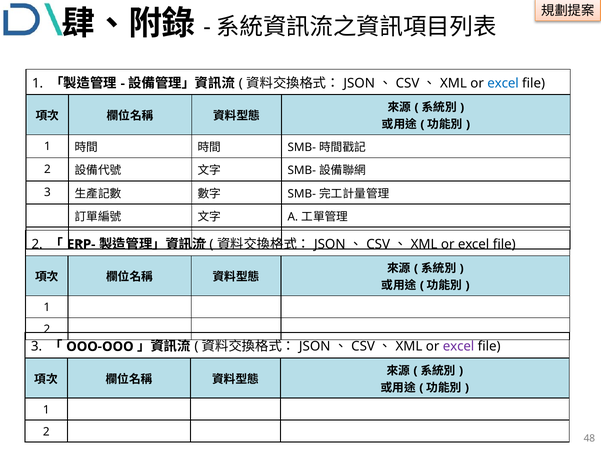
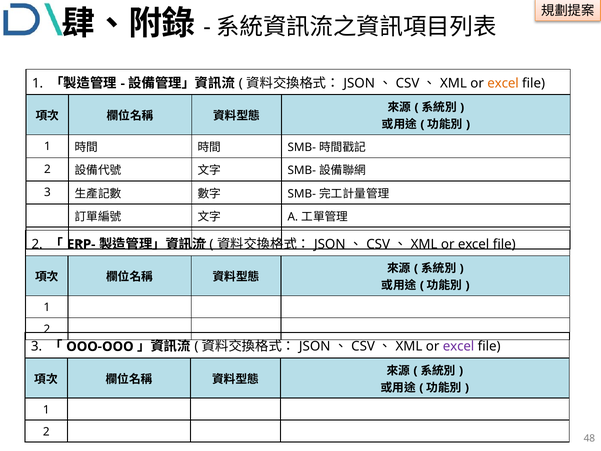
excel at (503, 83) colour: blue -> orange
